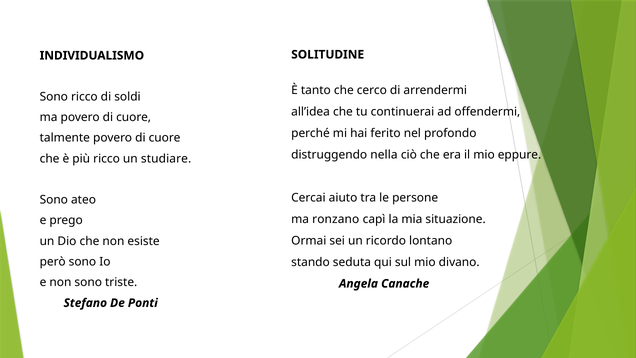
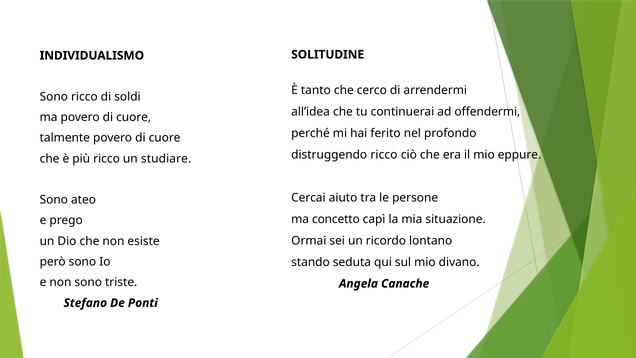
distruggendo nella: nella -> ricco
ronzano: ronzano -> concetto
